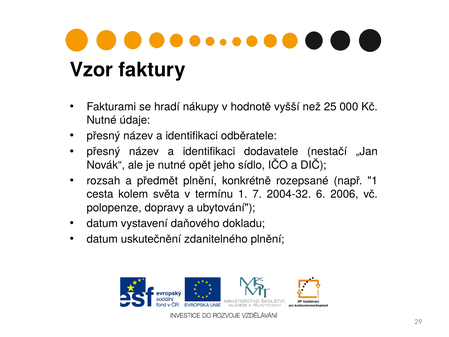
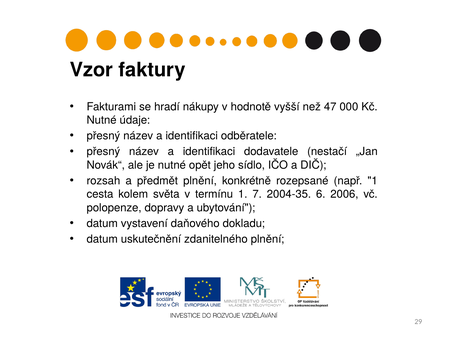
25: 25 -> 47
2004-32: 2004-32 -> 2004-35
